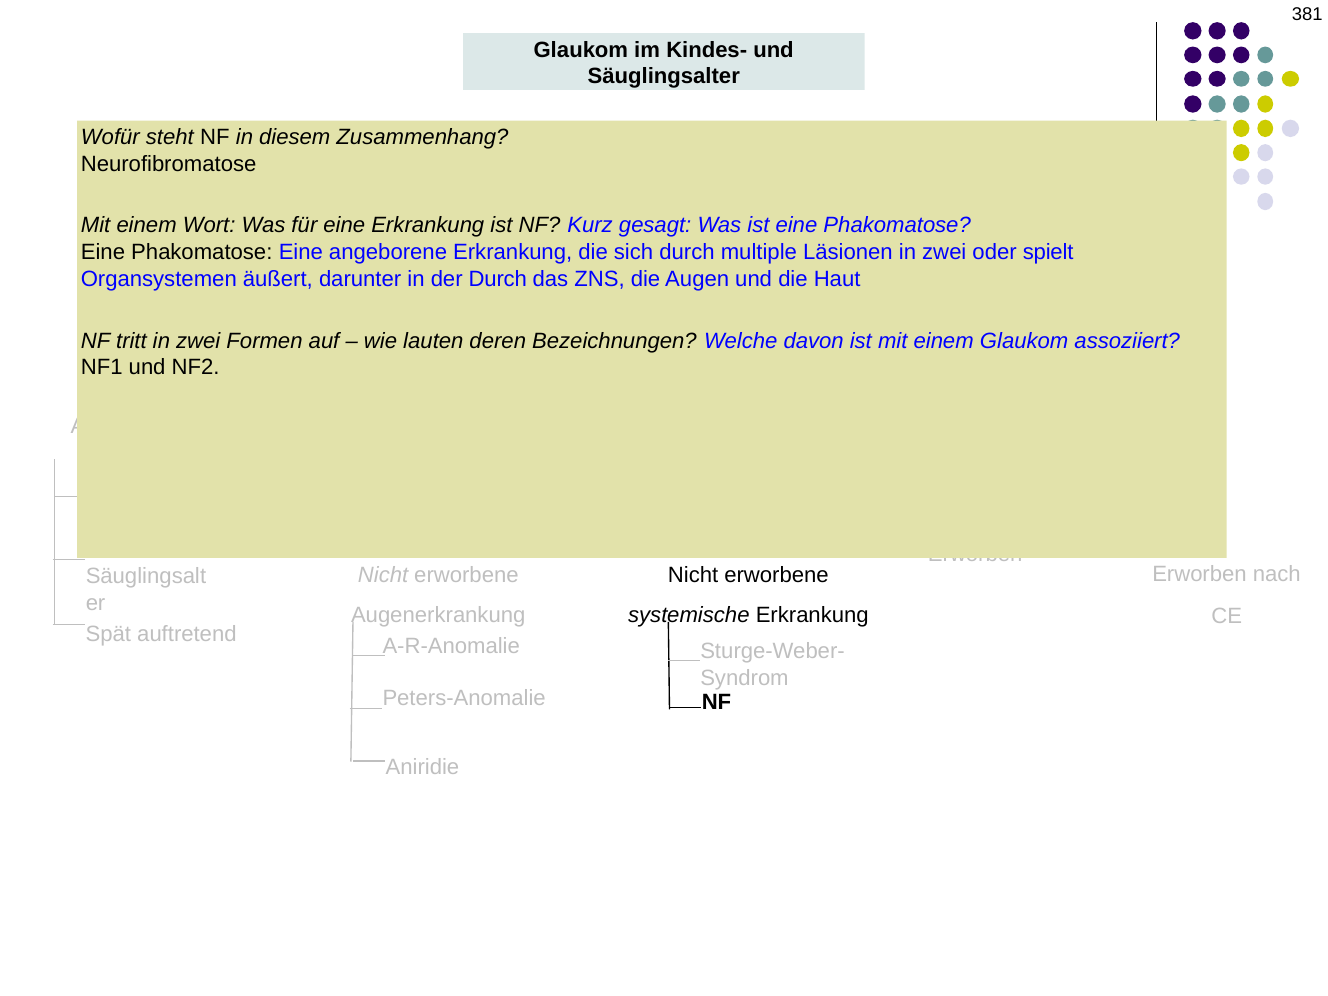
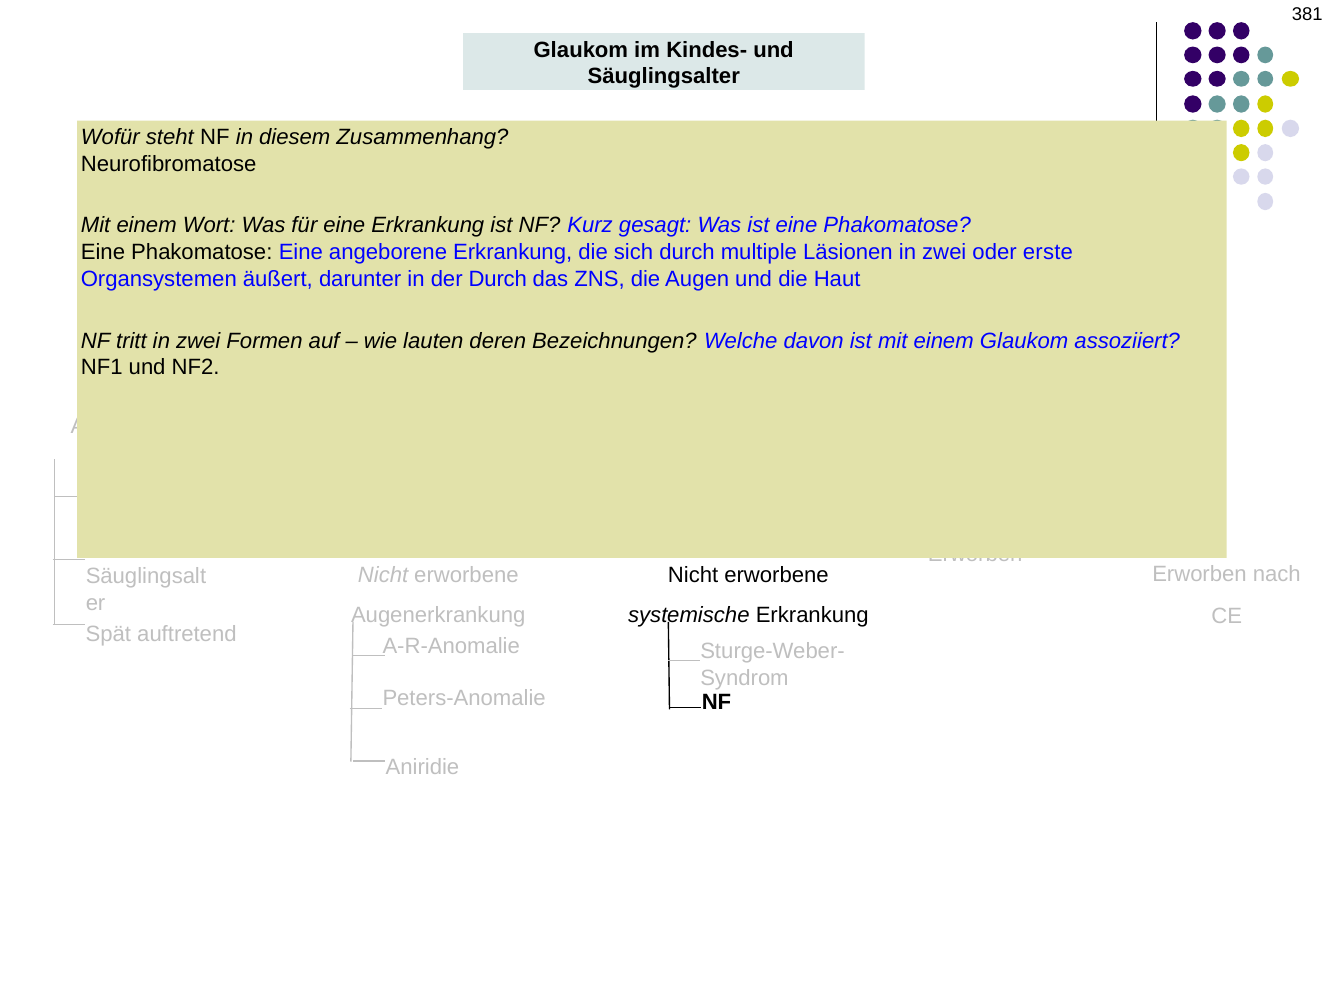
spielt: spielt -> erste
